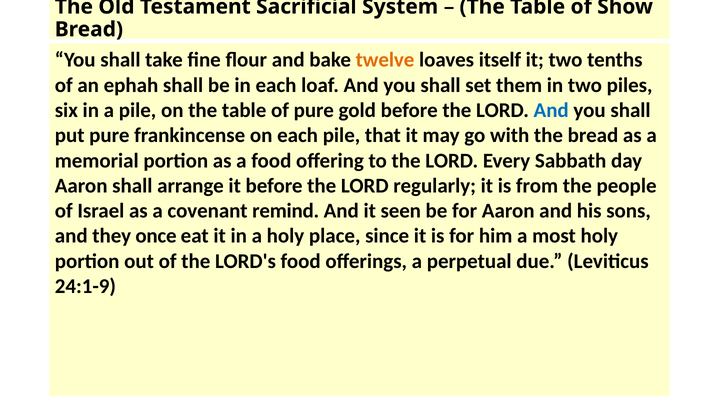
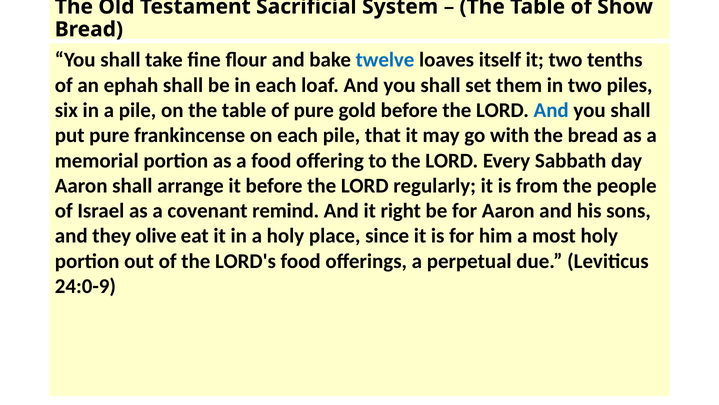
twelve colour: orange -> blue
seen: seen -> right
once: once -> olive
24:1-9: 24:1-9 -> 24:0-9
